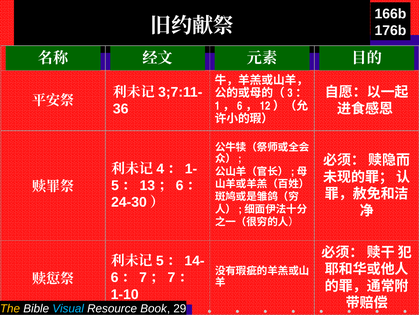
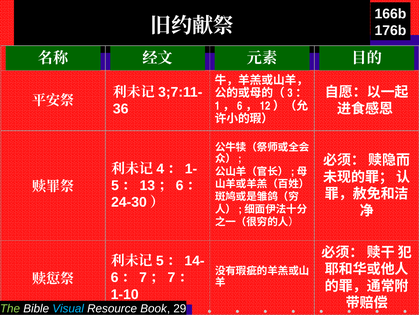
The colour: yellow -> light green
